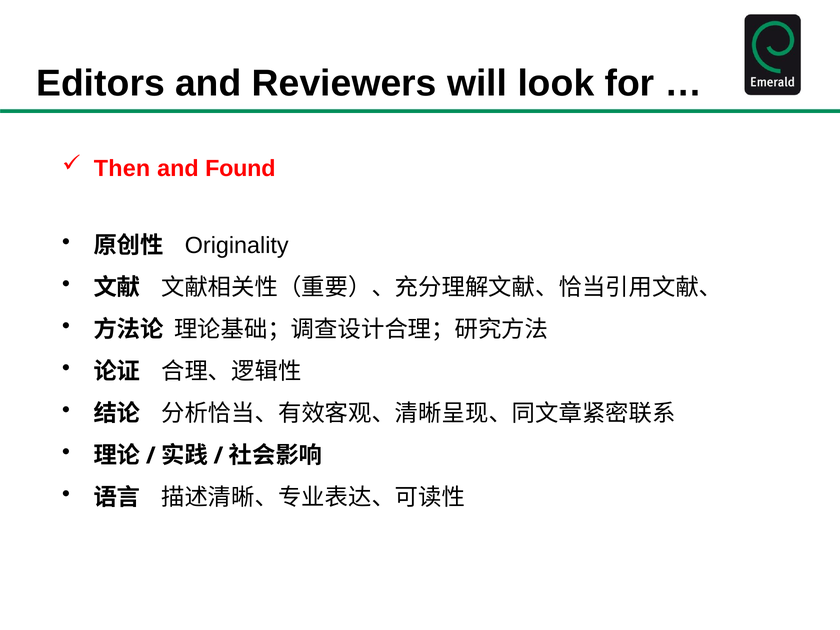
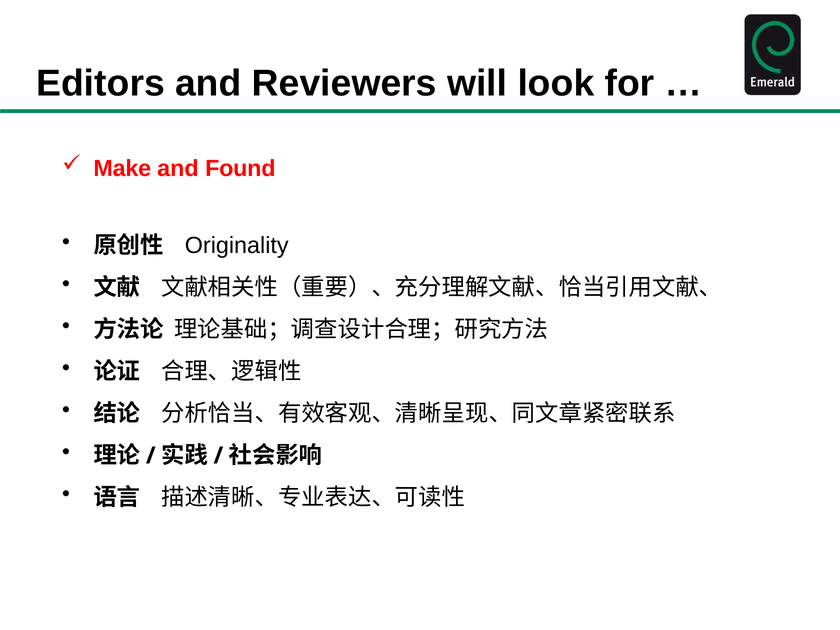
Then: Then -> Make
